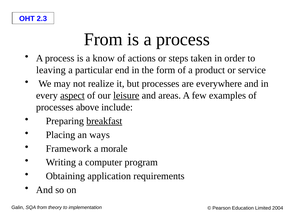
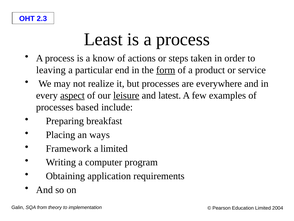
From at (103, 39): From -> Least
form underline: none -> present
areas: areas -> latest
above: above -> based
breakfast underline: present -> none
a morale: morale -> limited
